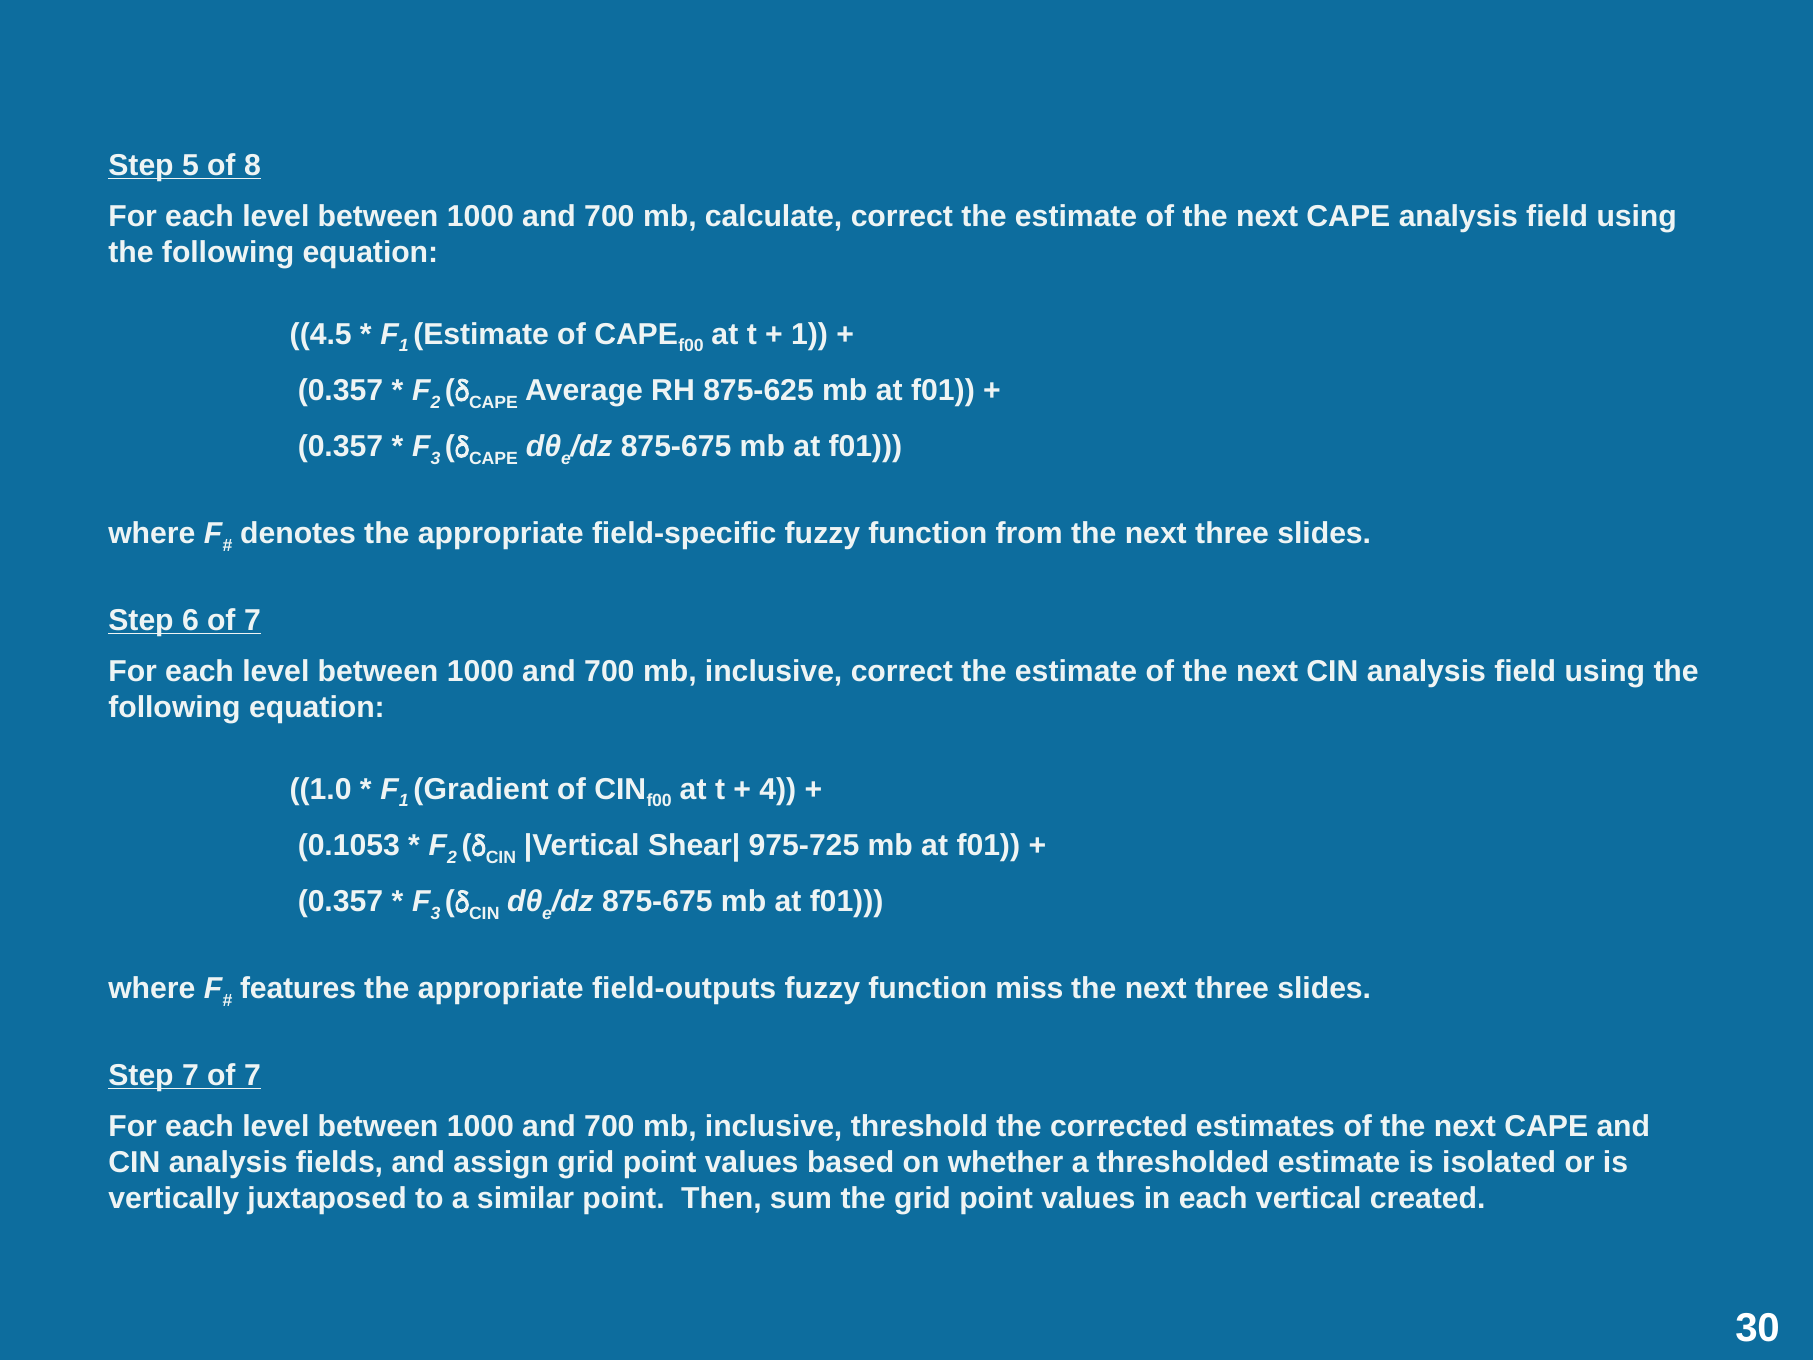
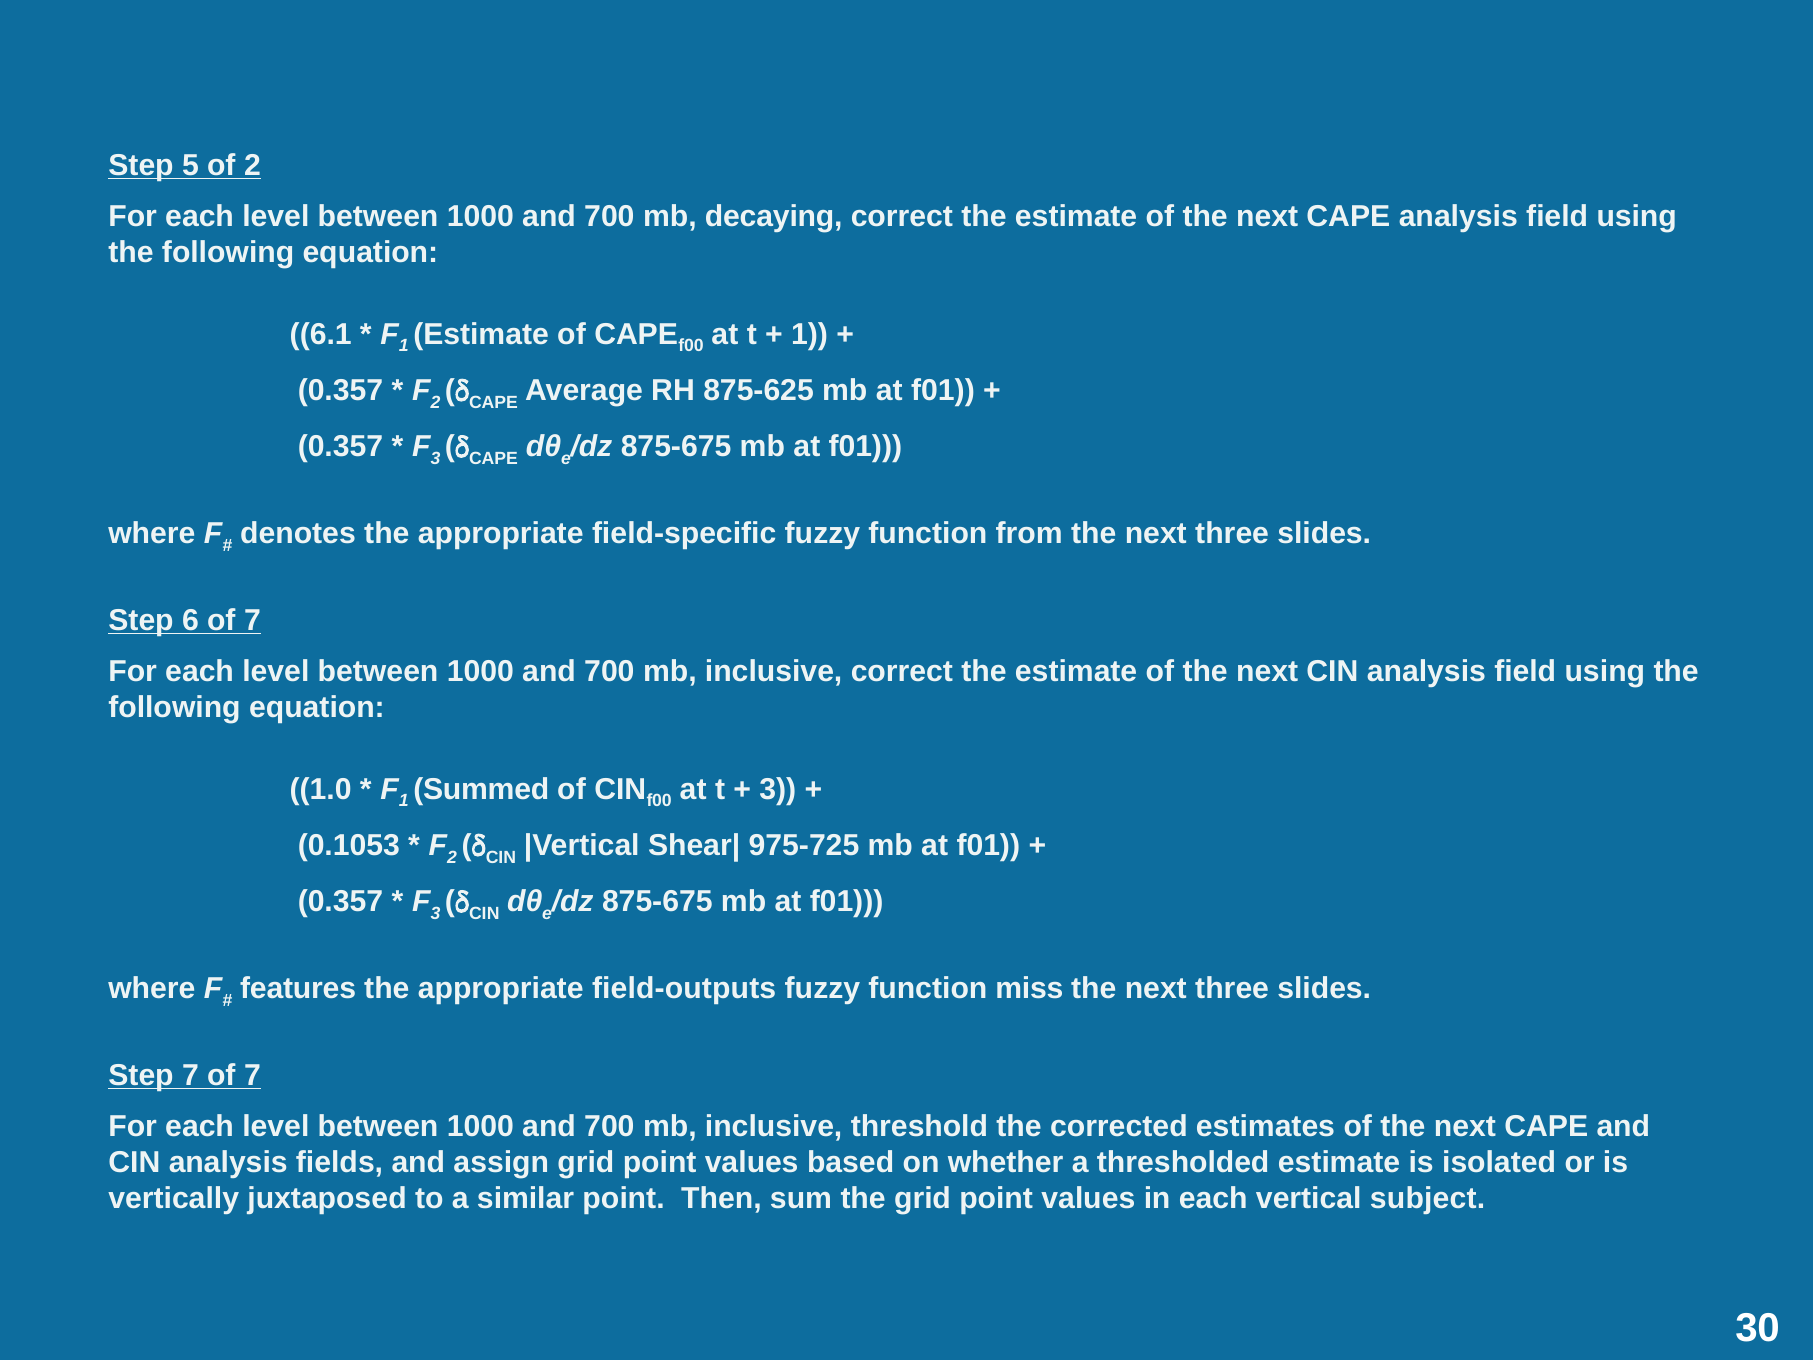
of 8: 8 -> 2
calculate: calculate -> decaying
4.5: 4.5 -> 6.1
Gradient: Gradient -> Summed
4 at (778, 789): 4 -> 3
created: created -> subject
